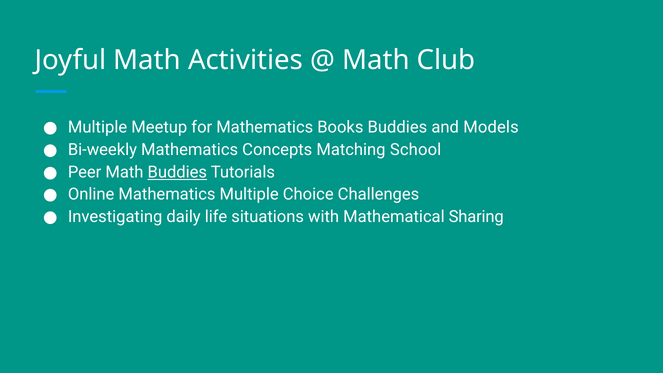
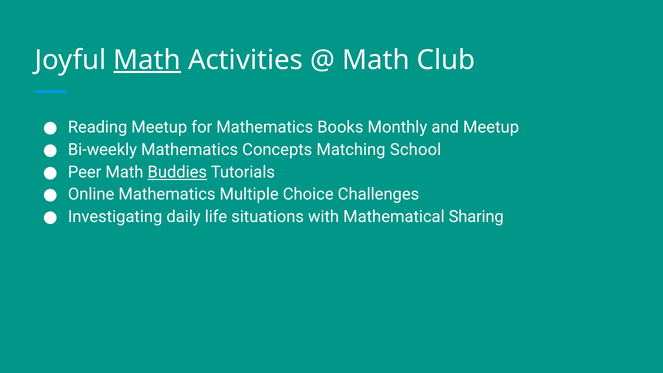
Math at (147, 60) underline: none -> present
Multiple at (98, 127): Multiple -> Reading
Books Buddies: Buddies -> Monthly
and Models: Models -> Meetup
